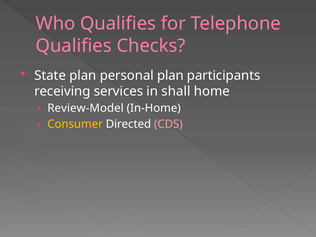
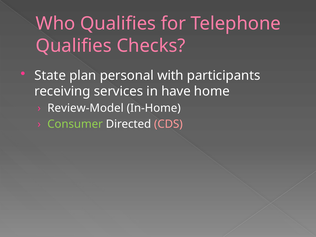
personal plan: plan -> with
shall: shall -> have
Consumer colour: yellow -> light green
